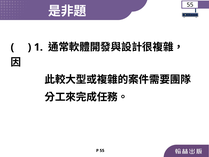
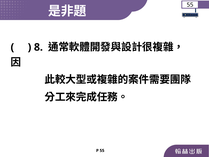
1: 1 -> 8
